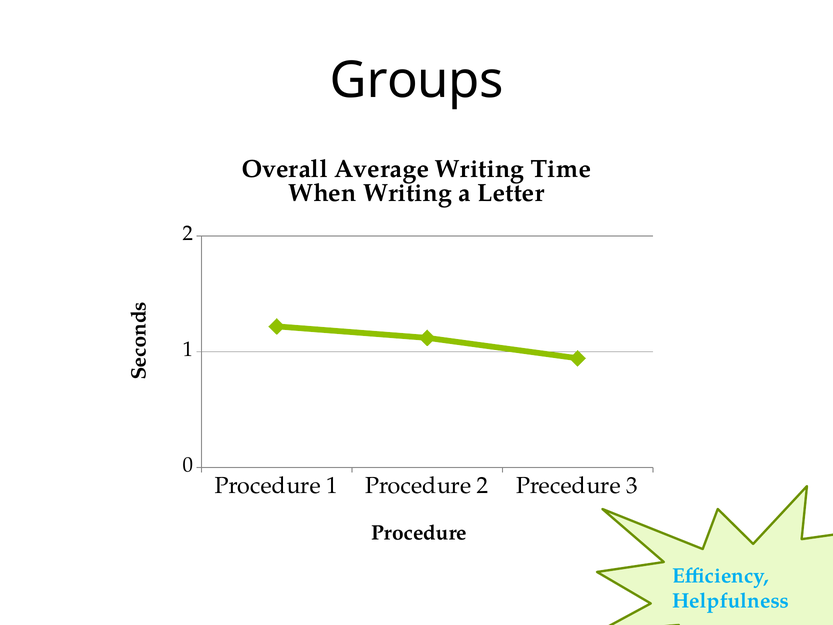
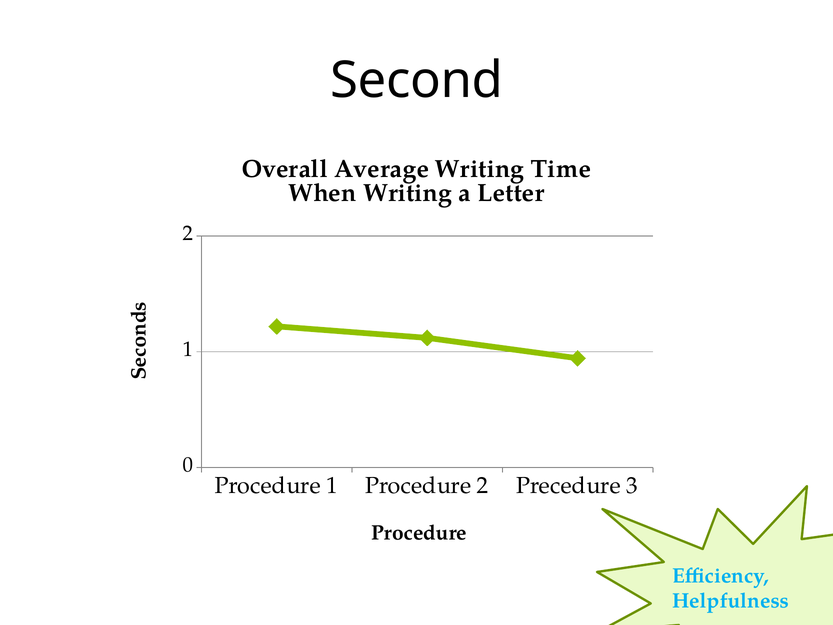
Groups: Groups -> Second
